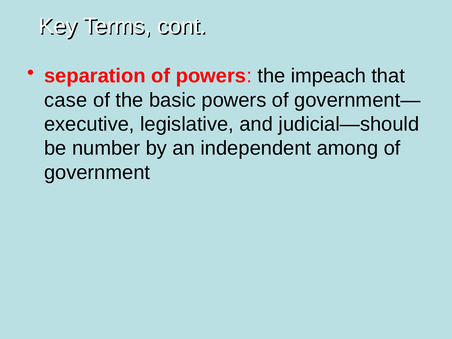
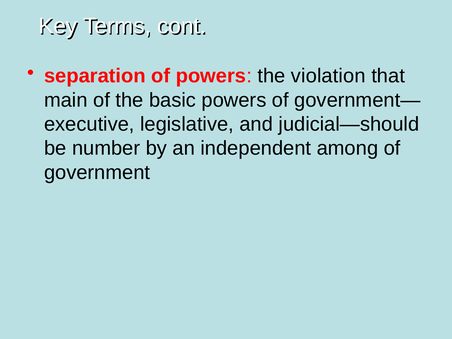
impeach: impeach -> violation
case: case -> main
